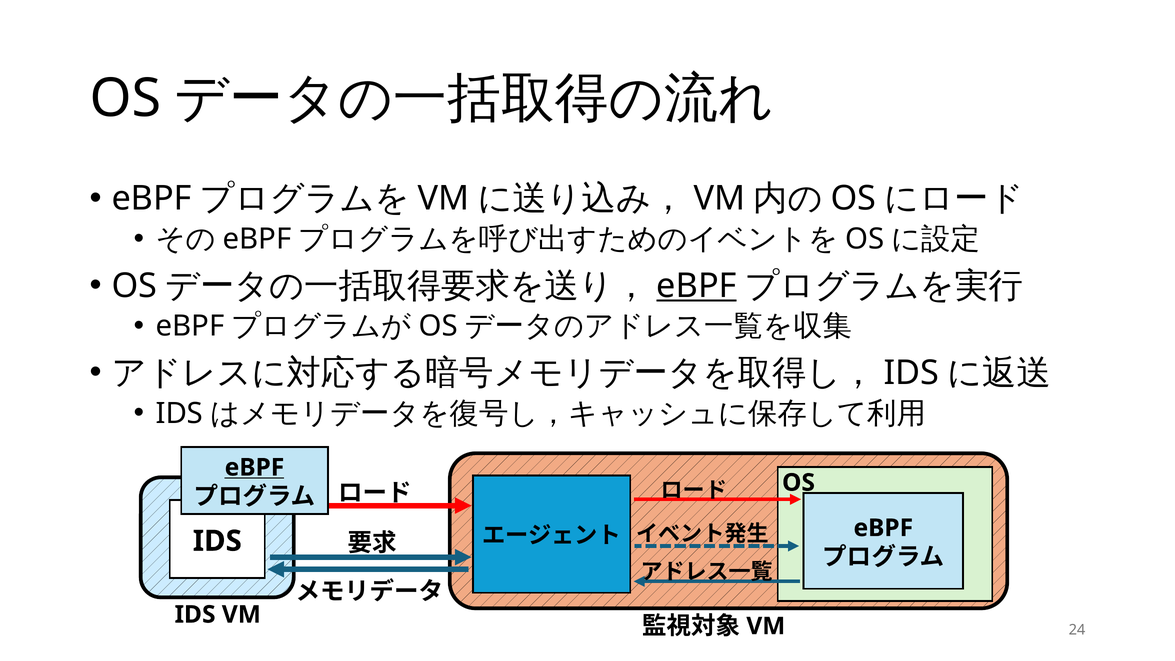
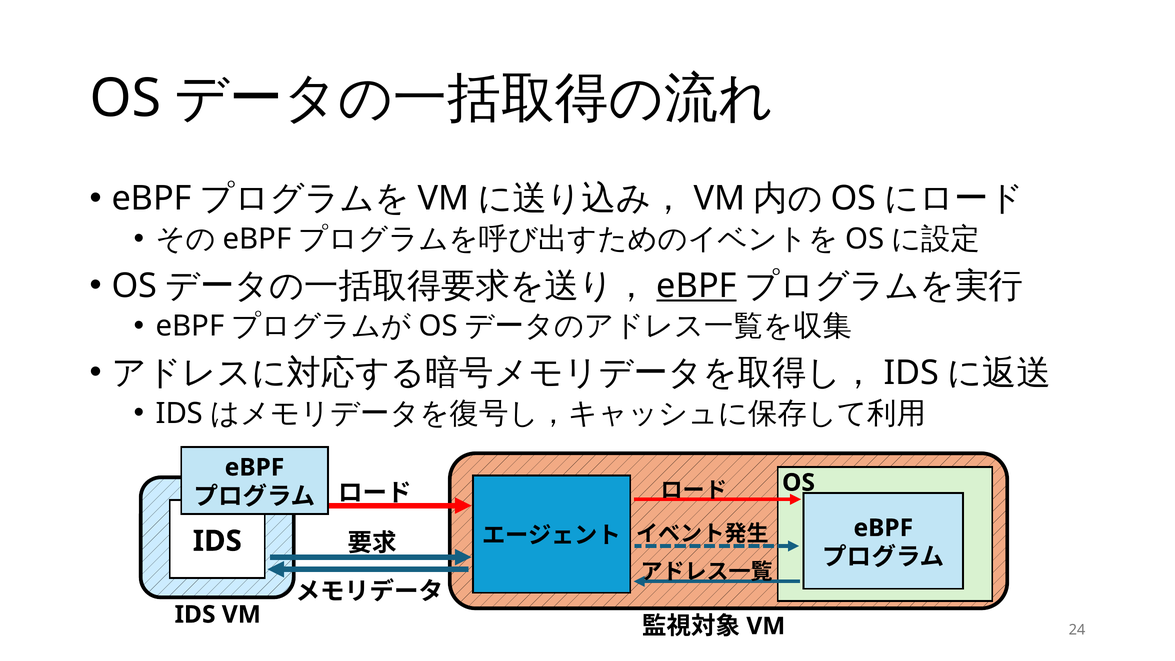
eBPF at (254, 467) underline: present -> none
